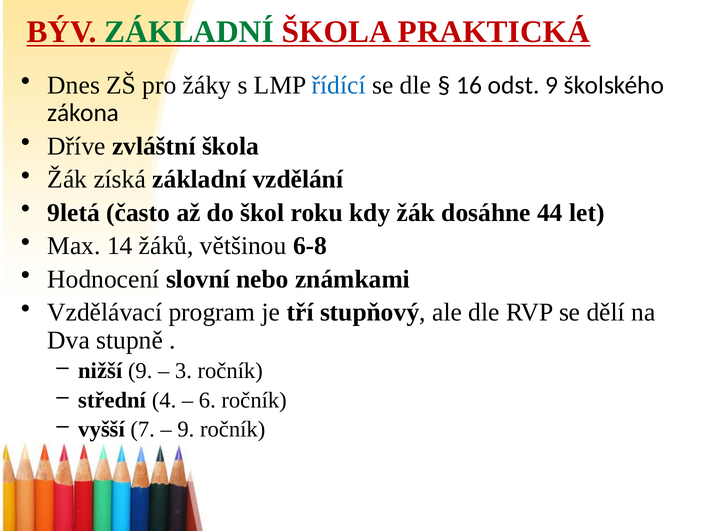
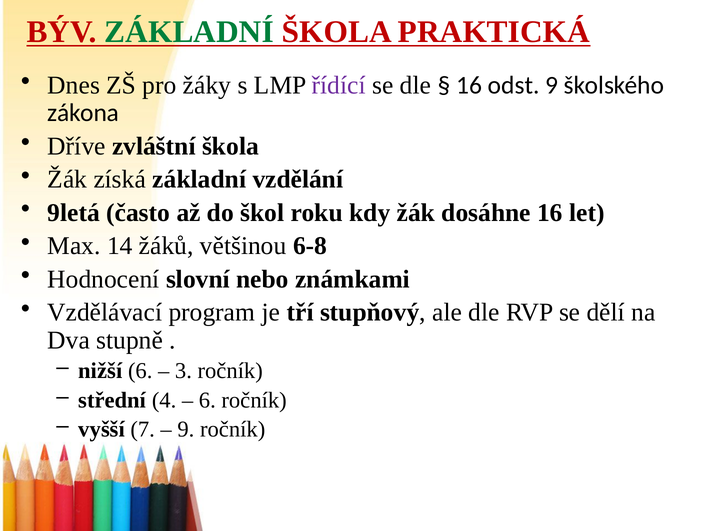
řídící colour: blue -> purple
dosáhne 44: 44 -> 16
nižší 9: 9 -> 6
